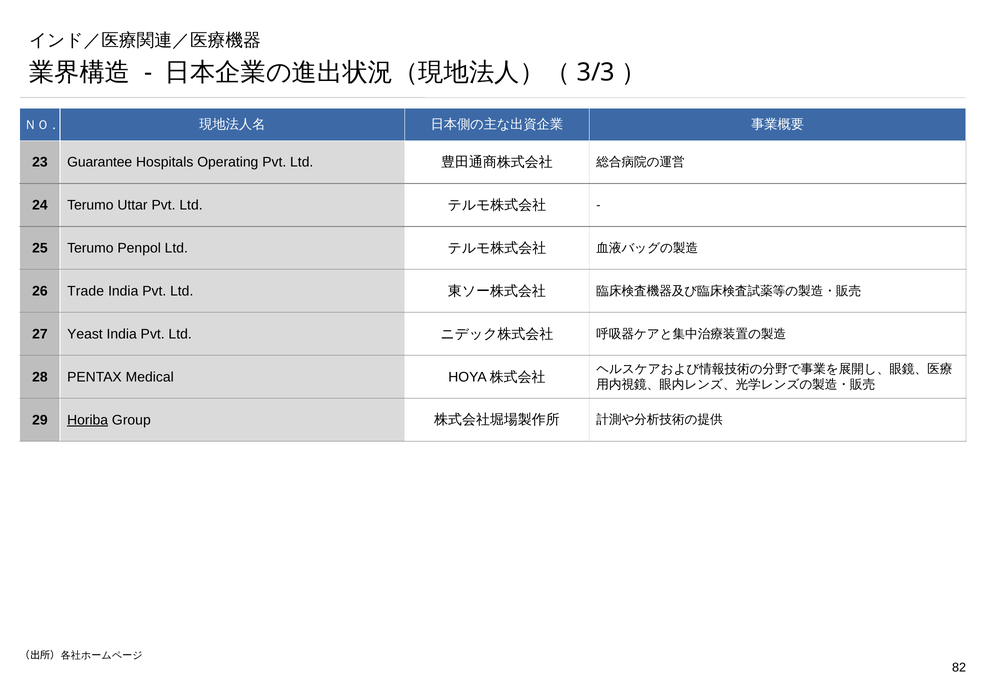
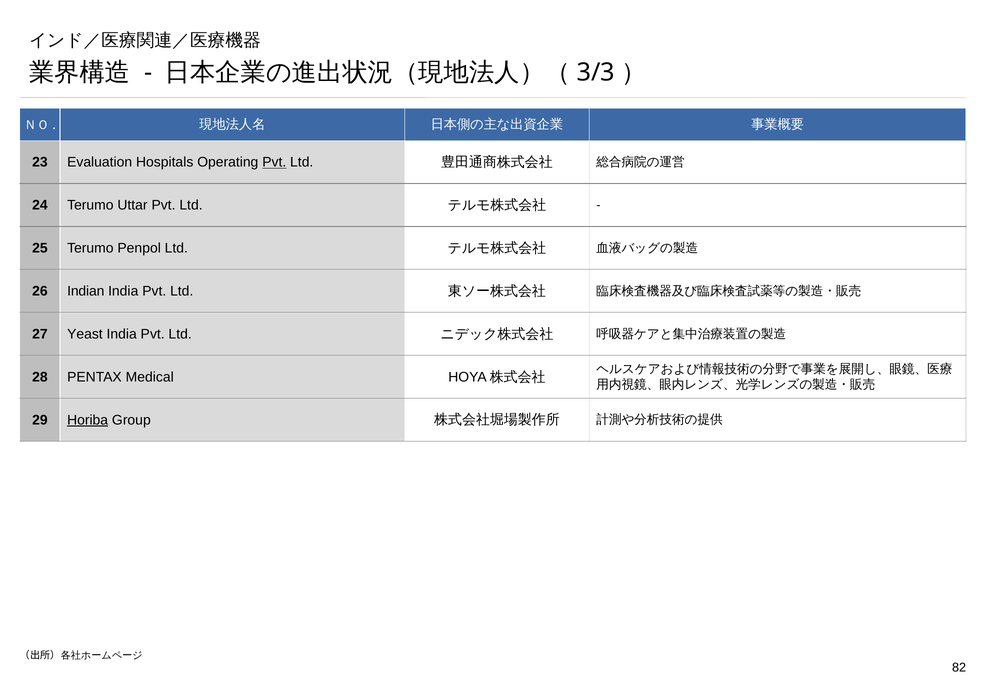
Guarantee: Guarantee -> Evaluation
Pvt at (274, 162) underline: none -> present
Trade: Trade -> Indian
